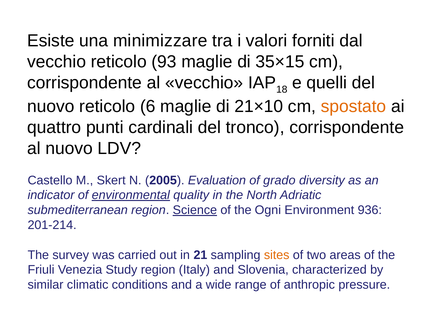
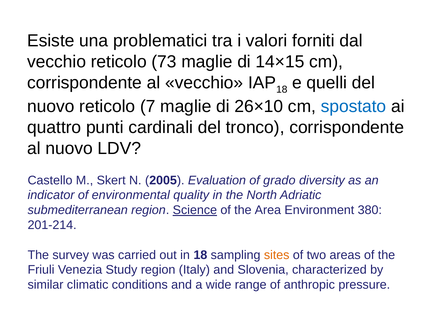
minimizzare: minimizzare -> problematici
93: 93 -> 73
35×15: 35×15 -> 14×15
6: 6 -> 7
21×10: 21×10 -> 26×10
spostato colour: orange -> blue
environmental underline: present -> none
Ogni: Ogni -> Area
936: 936 -> 380
in 21: 21 -> 18
